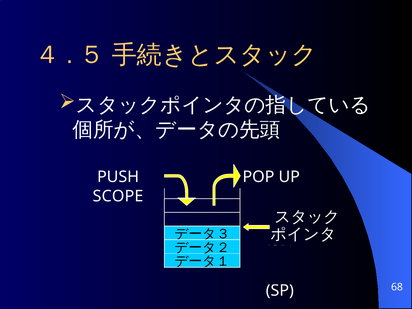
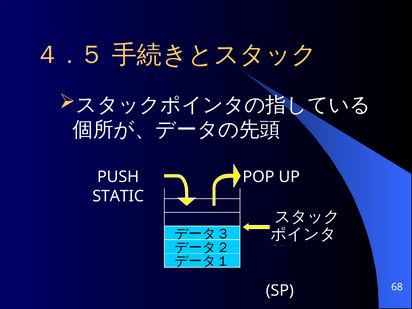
SCOPE: SCOPE -> STATIC
